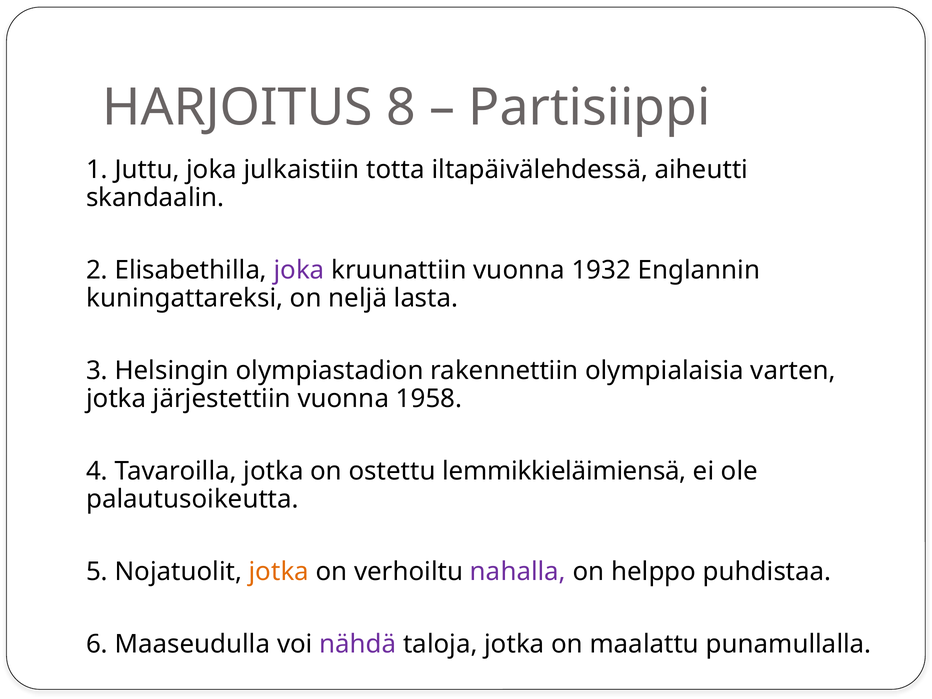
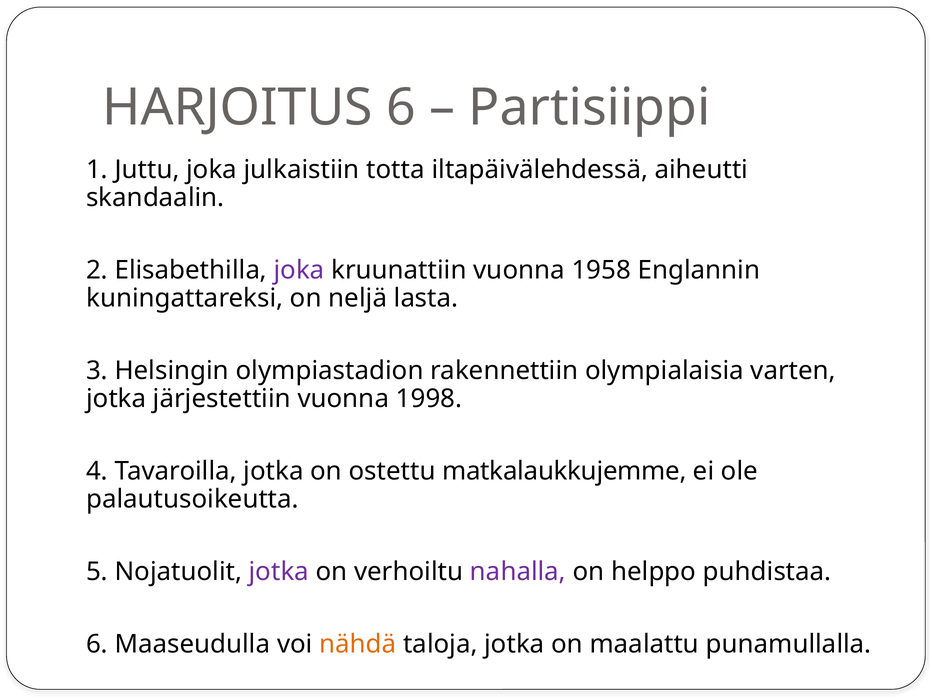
HARJOITUS 8: 8 -> 6
1932: 1932 -> 1958
1958: 1958 -> 1998
lemmikkieläimiensä: lemmikkieläimiensä -> matkalaukkujemme
jotka at (279, 572) colour: orange -> purple
nähdä colour: purple -> orange
